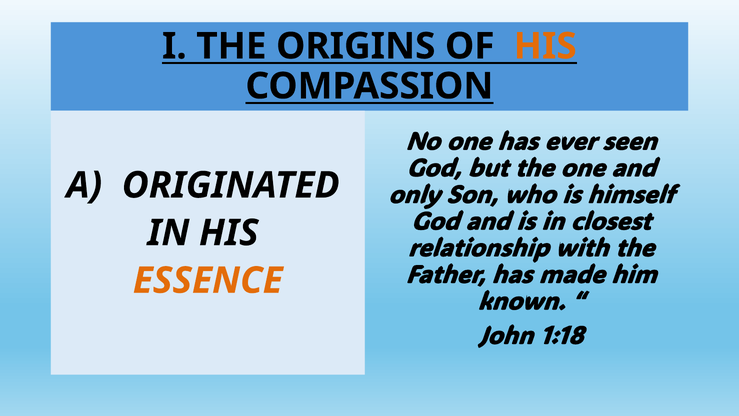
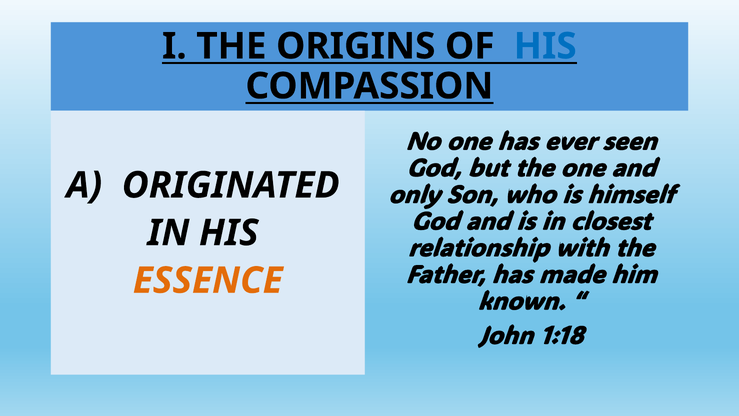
HIS at (545, 46) colour: orange -> blue
